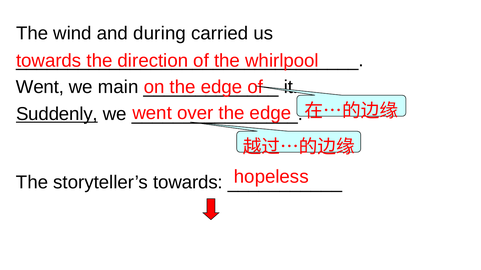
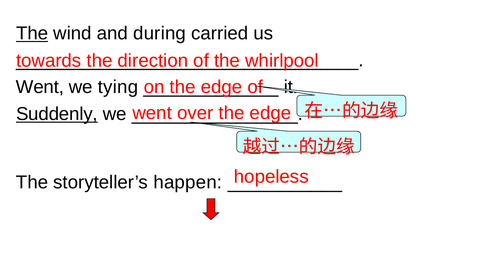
The at (32, 33) underline: none -> present
main: main -> tying
storyteller’s towards: towards -> happen
